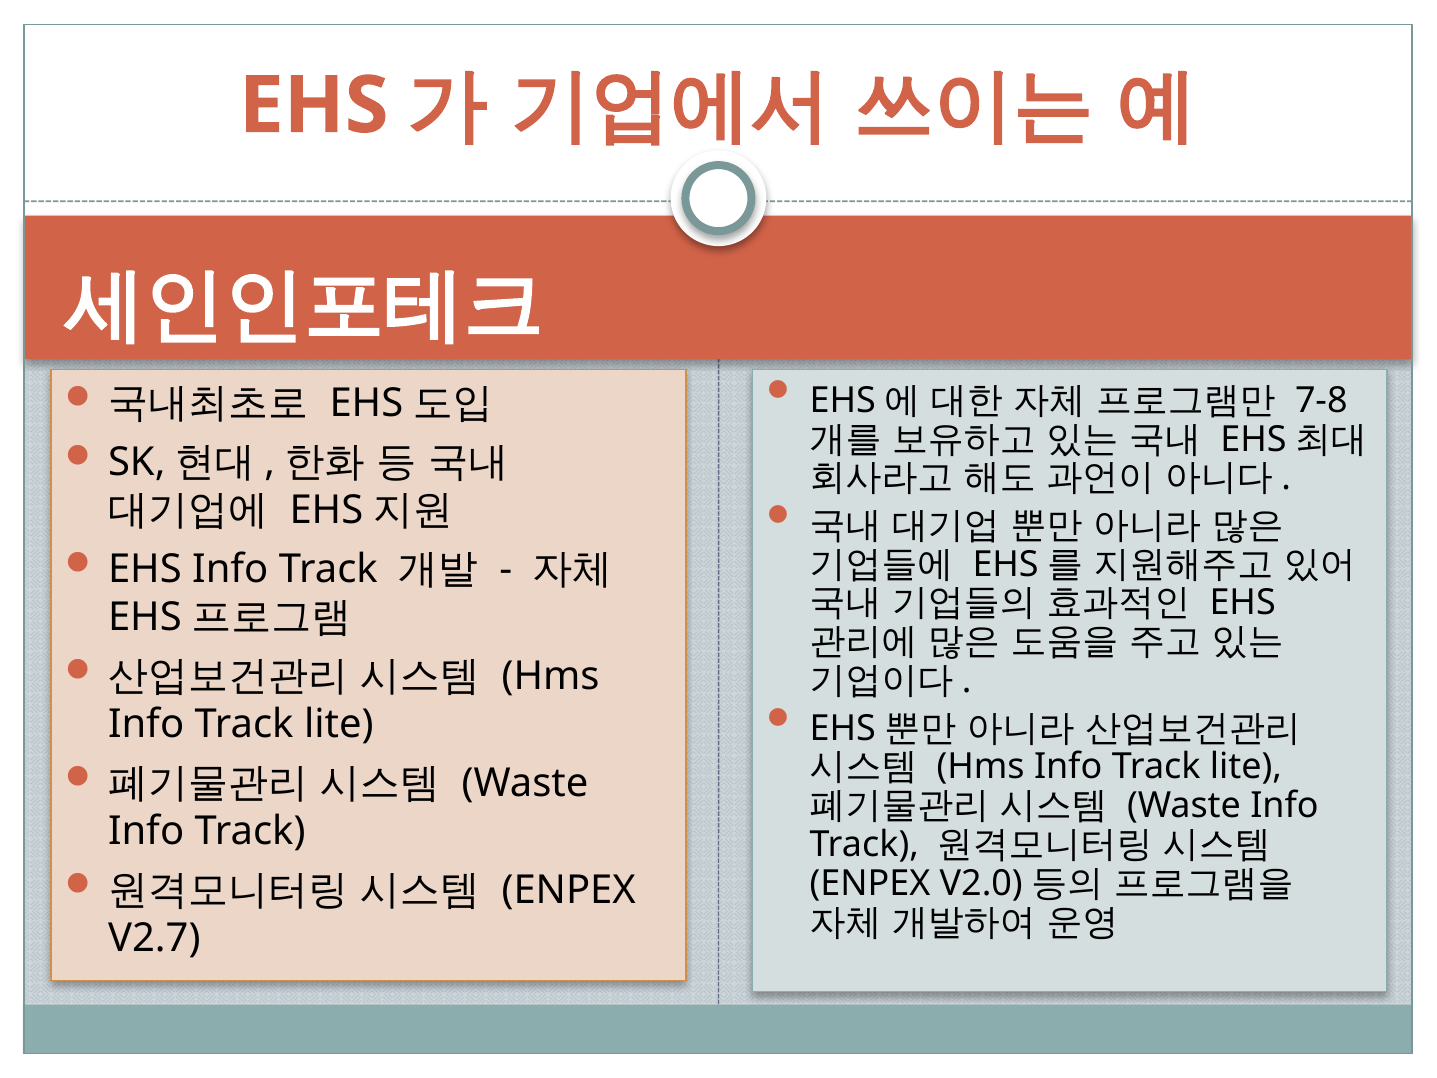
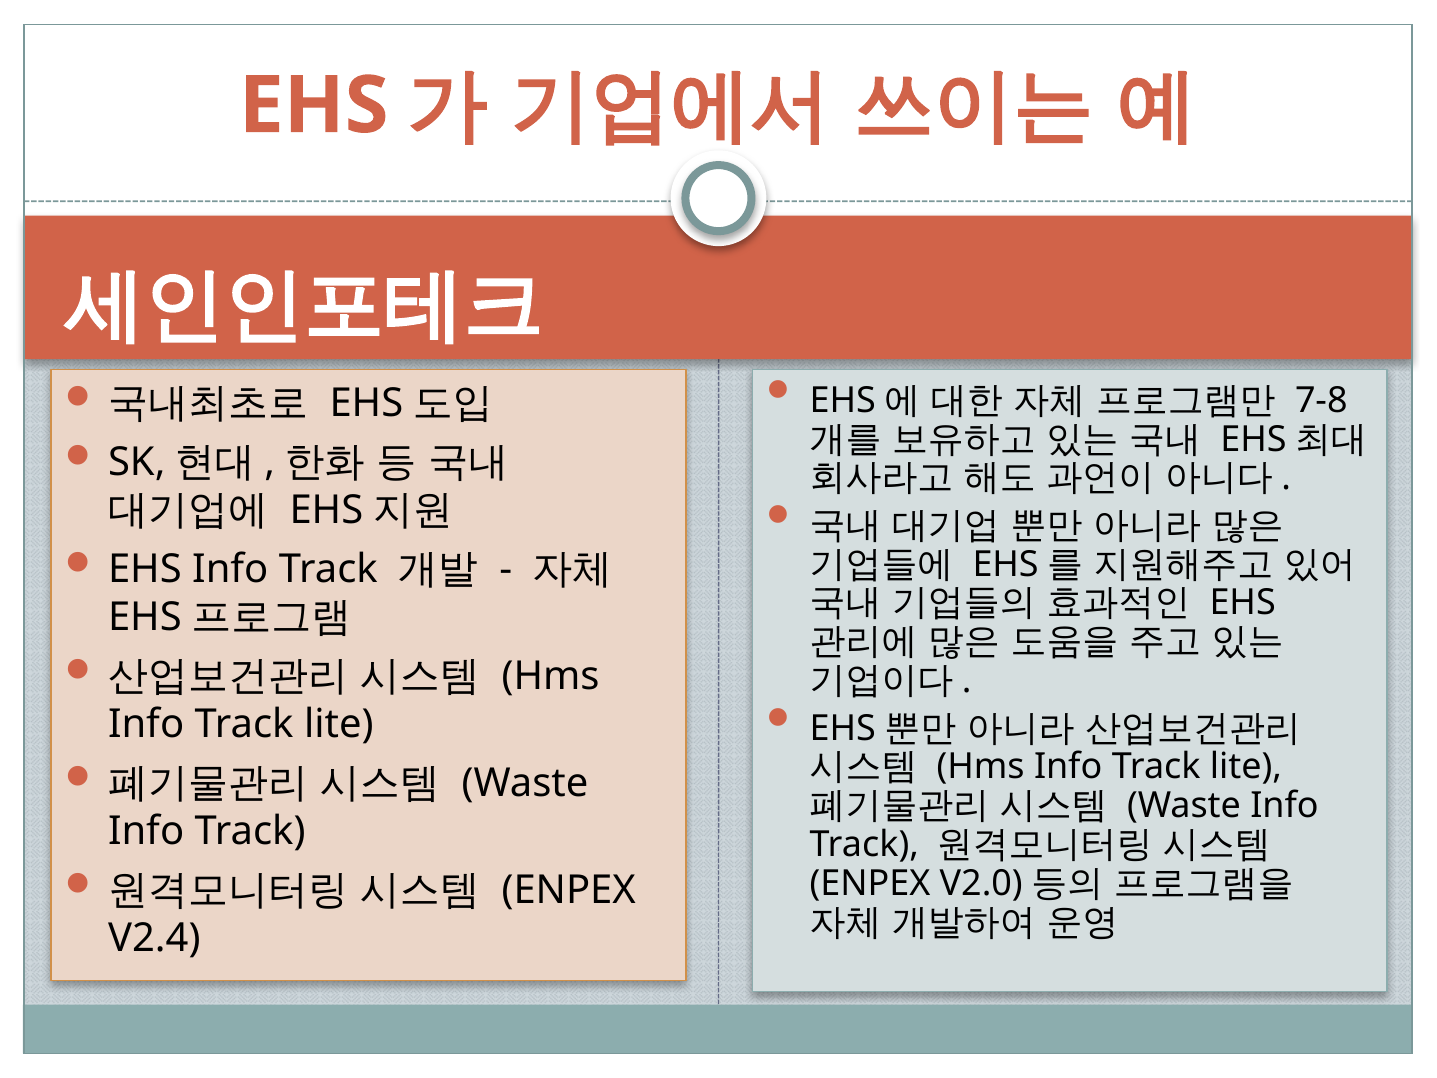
V2.7: V2.7 -> V2.4
